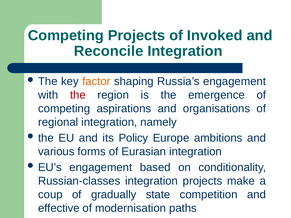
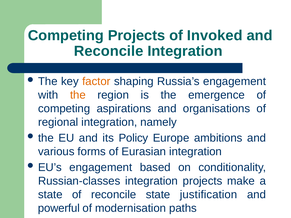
the at (78, 95) colour: red -> orange
coup at (50, 195): coup -> state
of gradually: gradually -> reconcile
competition: competition -> justification
effective: effective -> powerful
